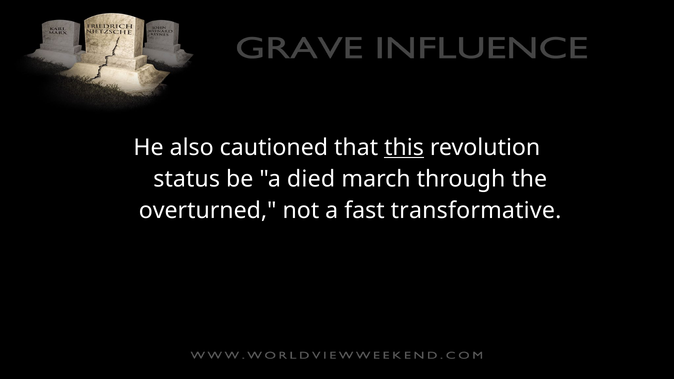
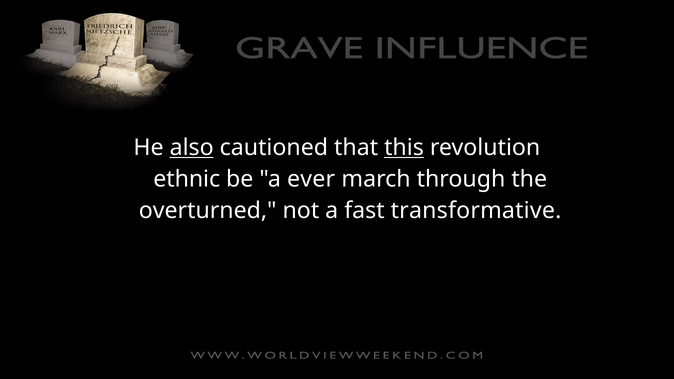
also underline: none -> present
status: status -> ethnic
died: died -> ever
